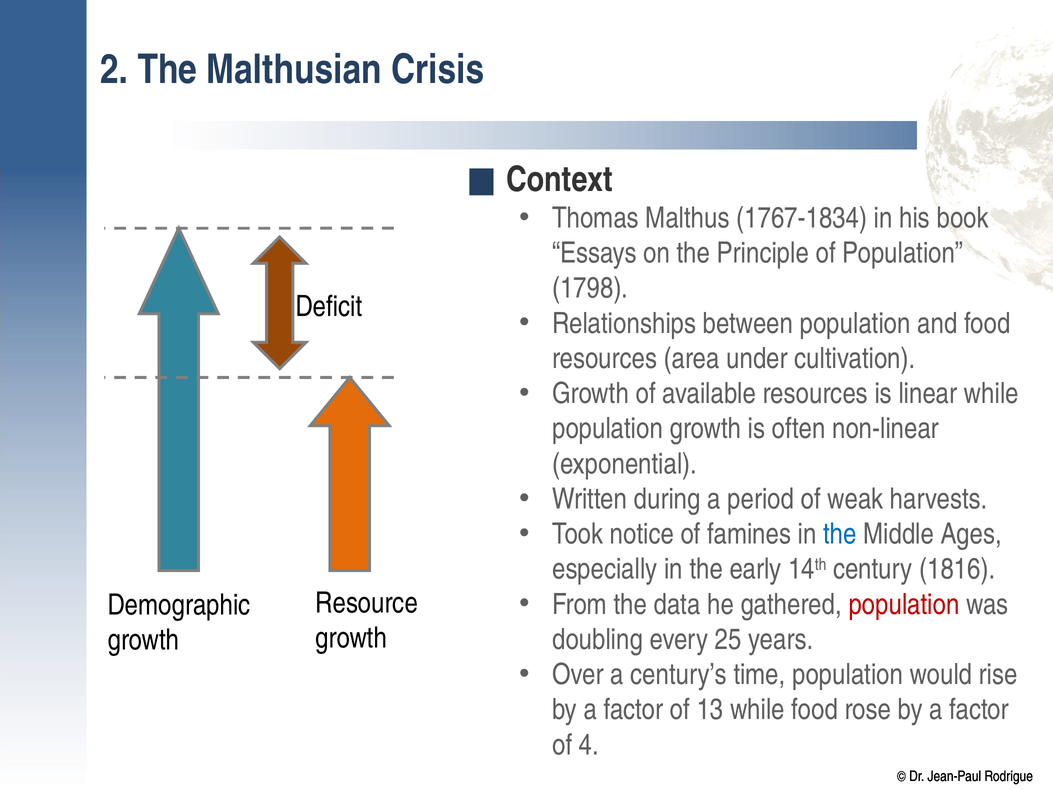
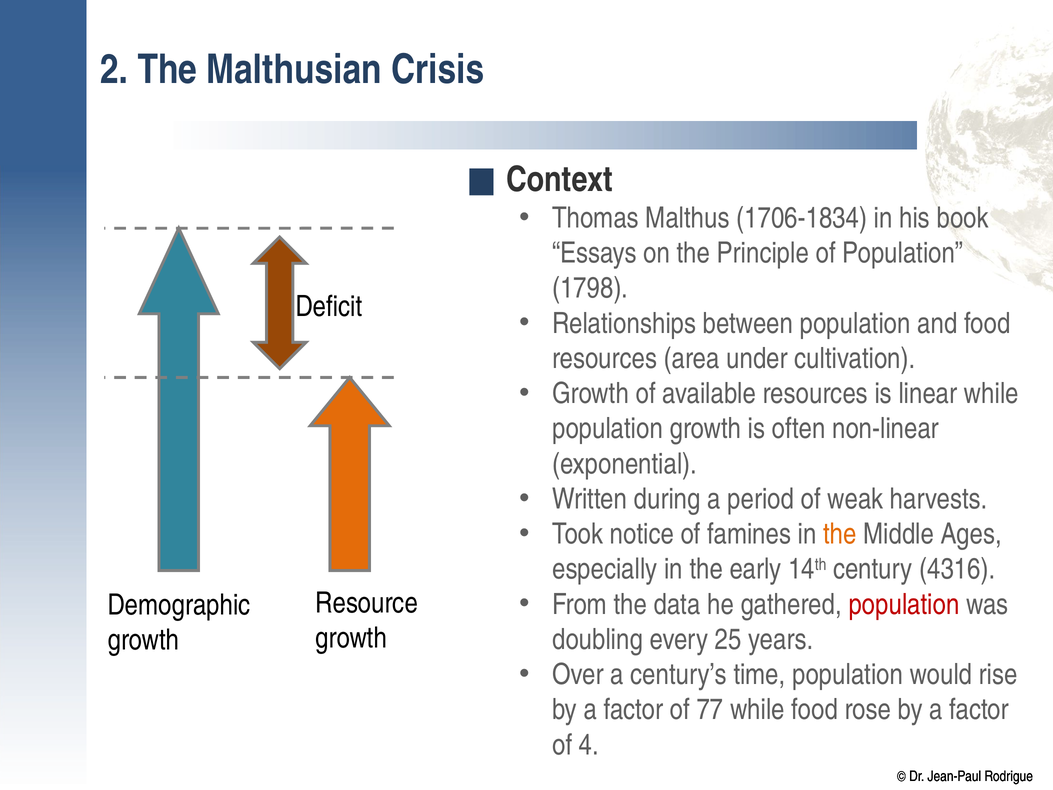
1767-1834: 1767-1834 -> 1706-1834
the at (840, 534) colour: blue -> orange
1816: 1816 -> 4316
13: 13 -> 77
